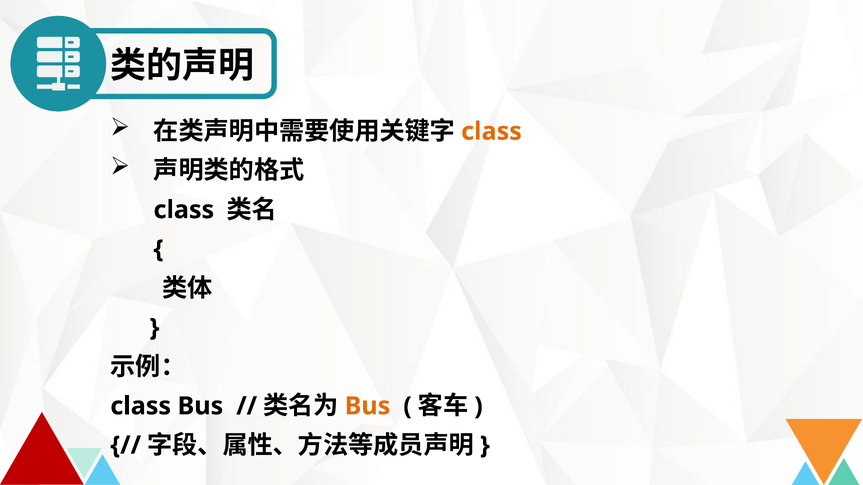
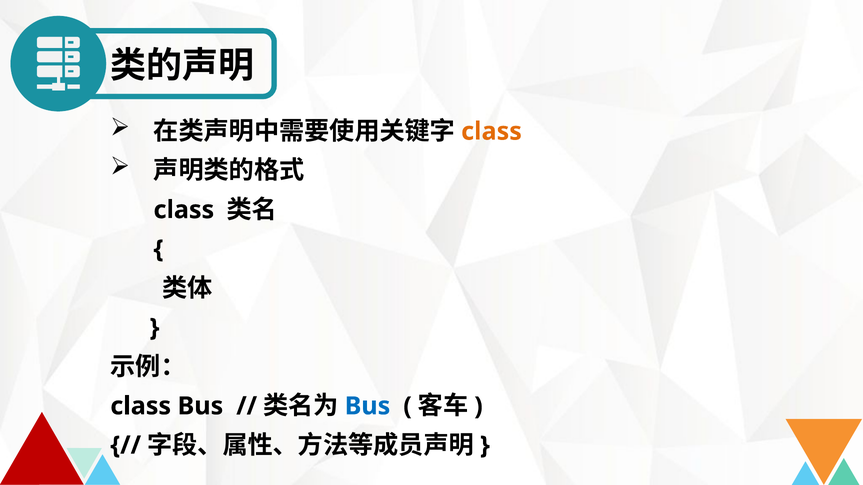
Bus at (367, 406) colour: orange -> blue
